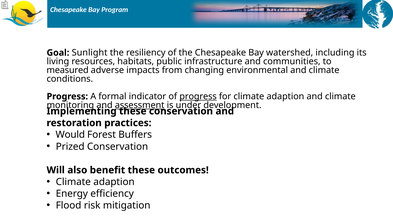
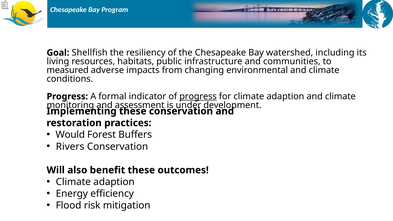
Sunlight: Sunlight -> Shellfish
assessment underline: present -> none
Prized: Prized -> Rivers
